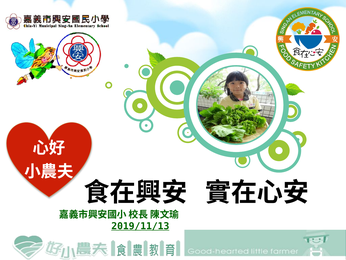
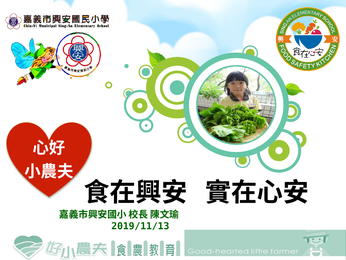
2019/11/13 underline: present -> none
